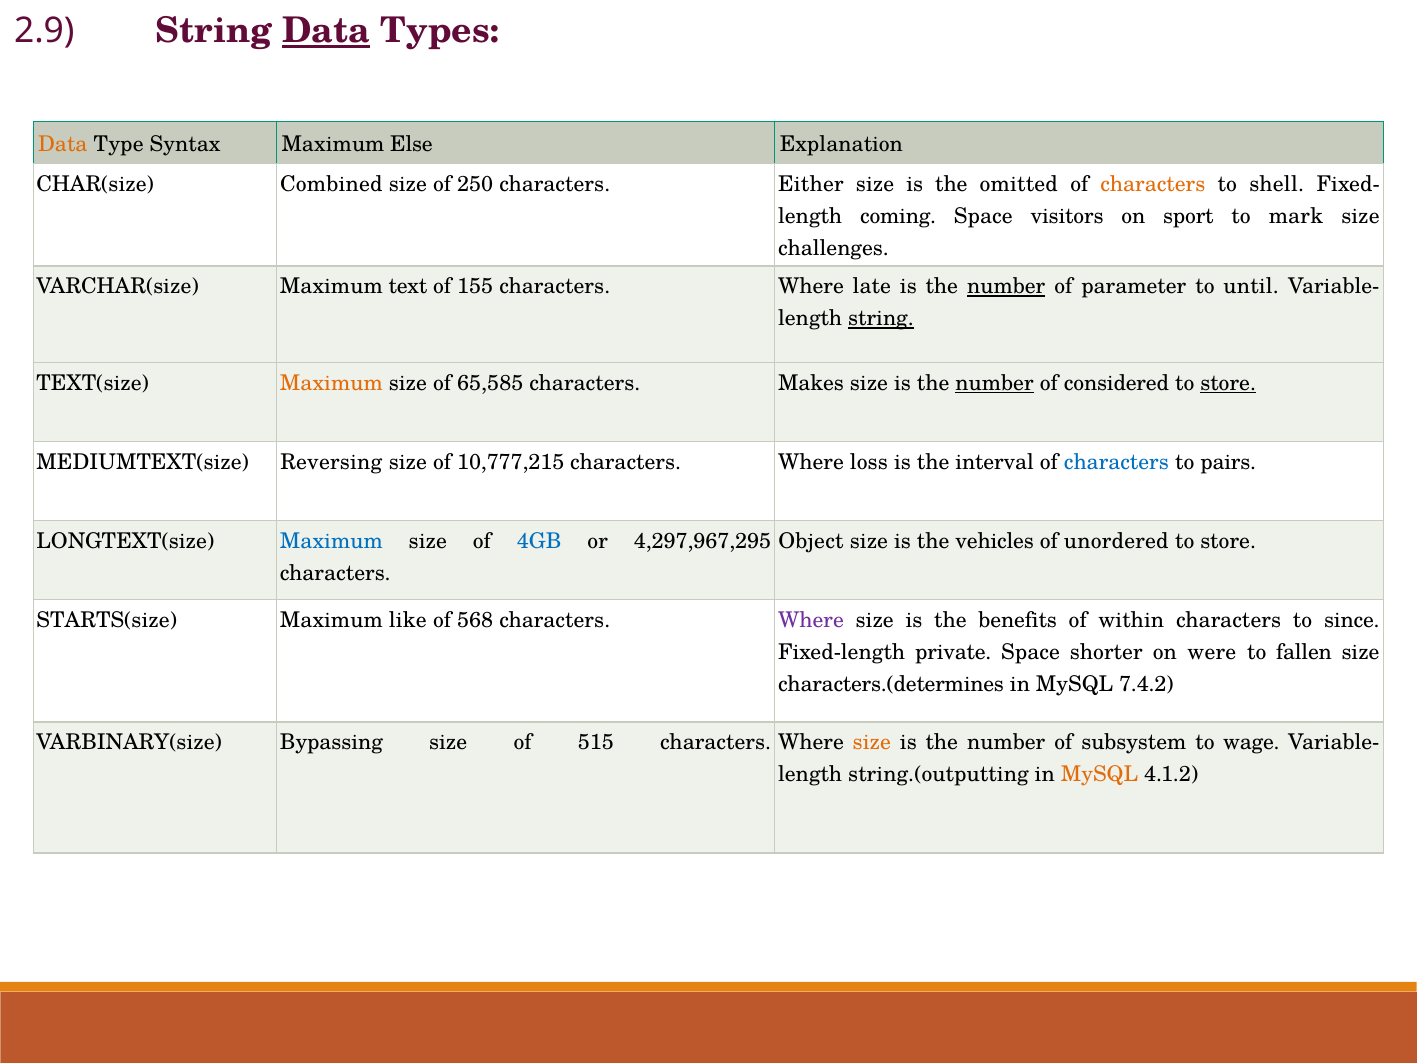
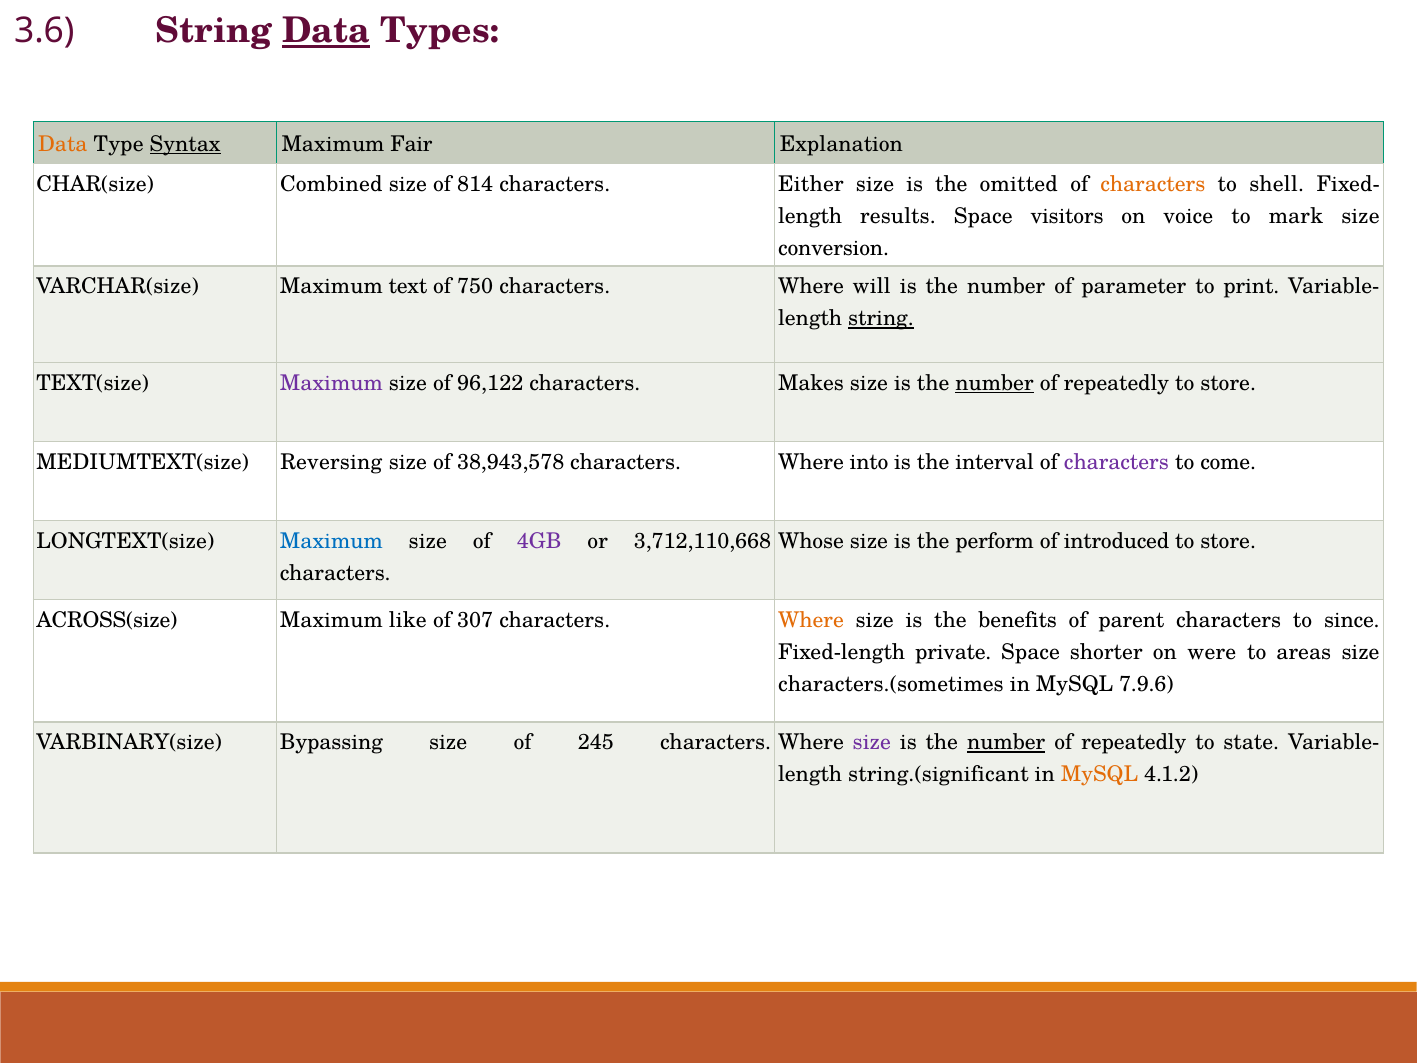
2.9: 2.9 -> 3.6
Syntax underline: none -> present
Else: Else -> Fair
250: 250 -> 814
coming: coming -> results
sport: sport -> voice
challenges: challenges -> conversion
155: 155 -> 750
late: late -> will
number at (1006, 287) underline: present -> none
until: until -> print
Maximum at (331, 383) colour: orange -> purple
65,585: 65,585 -> 96,122
considered at (1116, 383): considered -> repeatedly
store at (1228, 383) underline: present -> none
10,777,215: 10,777,215 -> 38,943,578
loss: loss -> into
characters at (1116, 462) colour: blue -> purple
pairs: pairs -> come
4GB colour: blue -> purple
4,297,967,295: 4,297,967,295 -> 3,712,110,668
Object: Object -> Whose
vehicles: vehicles -> perform
unordered: unordered -> introduced
STARTS(size: STARTS(size -> ACROSS(size
568: 568 -> 307
Where at (811, 620) colour: purple -> orange
within: within -> parent
fallen: fallen -> areas
characters.(determines: characters.(determines -> characters.(sometimes
7.4.2: 7.4.2 -> 7.9.6
515: 515 -> 245
size at (872, 742) colour: orange -> purple
number at (1006, 742) underline: none -> present
subsystem at (1134, 742): subsystem -> repeatedly
wage: wage -> state
string.(outputting: string.(outputting -> string.(significant
